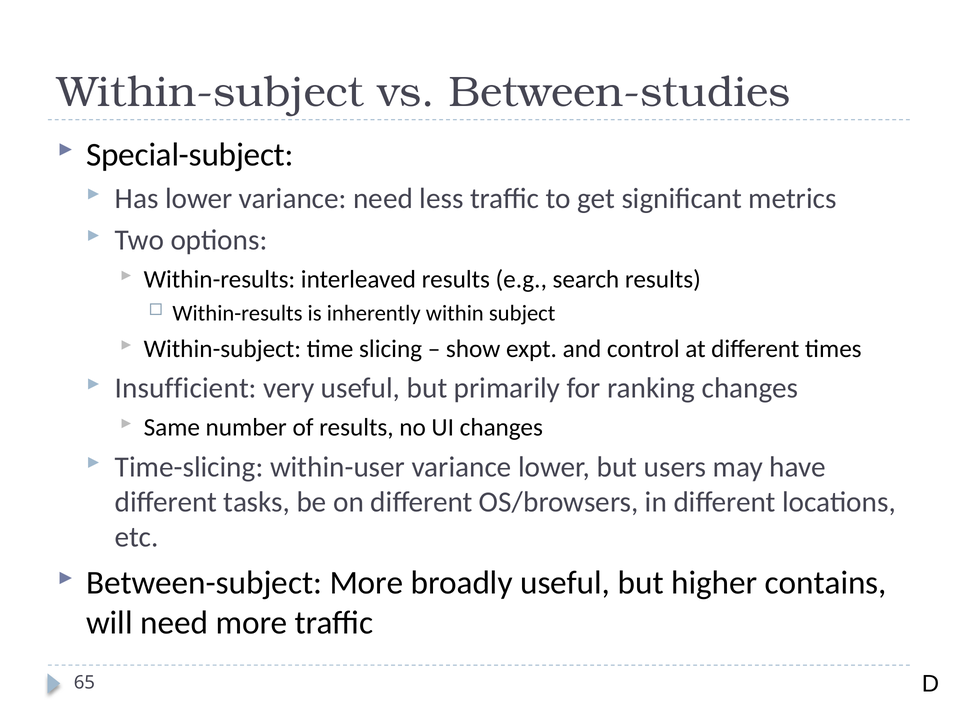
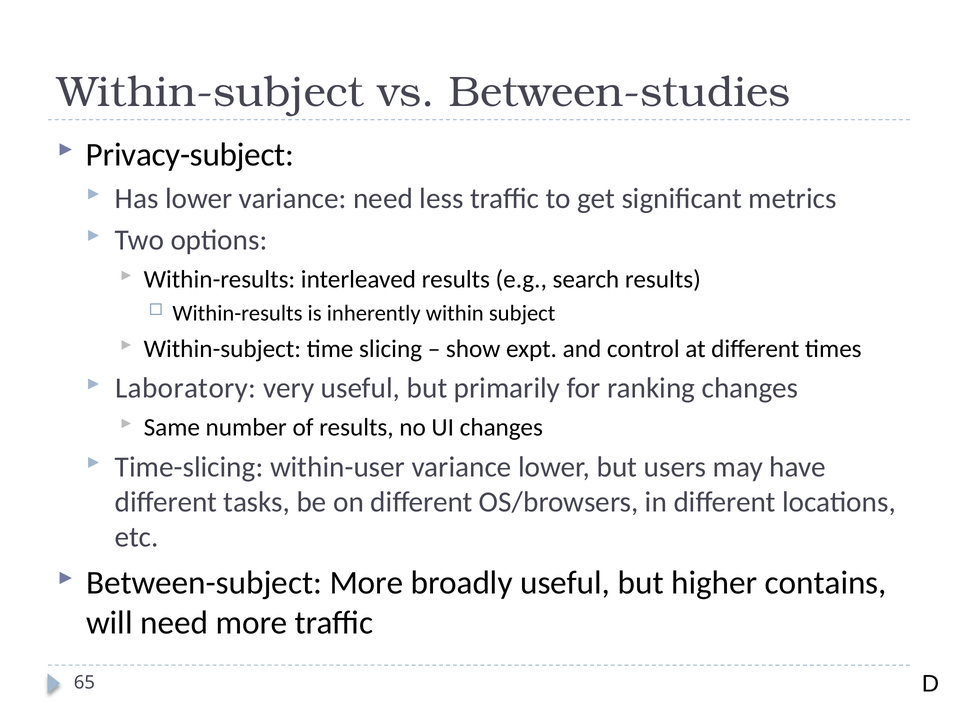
Special-subject: Special-subject -> Privacy-subject
Insufficient: Insufficient -> Laboratory
